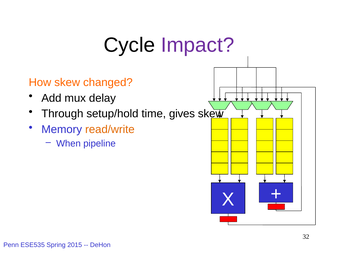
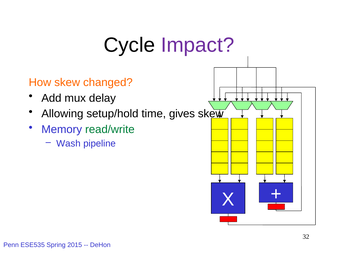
Through: Through -> Allowing
read/write colour: orange -> green
When: When -> Wash
